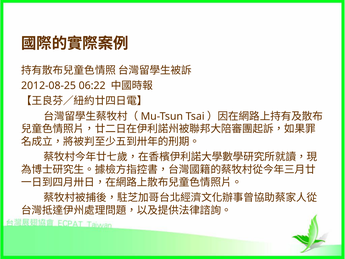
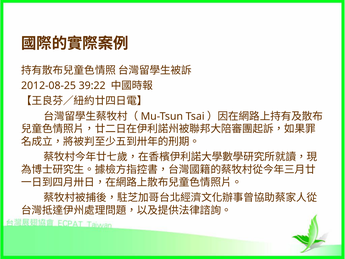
06:22: 06:22 -> 39:22
